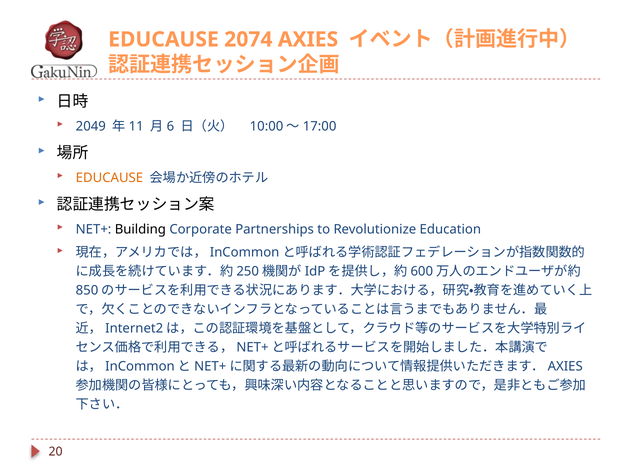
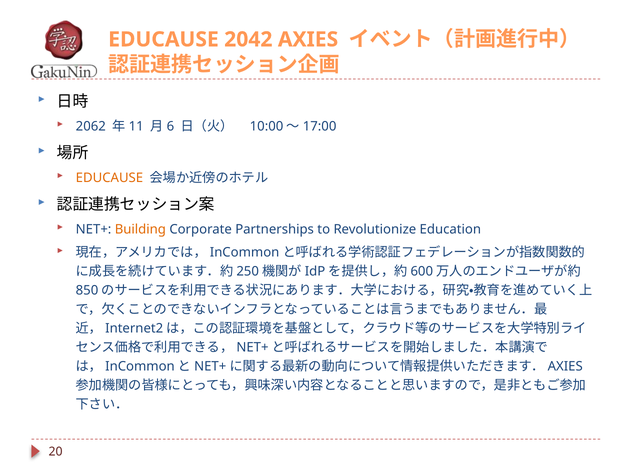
2074: 2074 -> 2042
2049: 2049 -> 2062
Building colour: black -> orange
